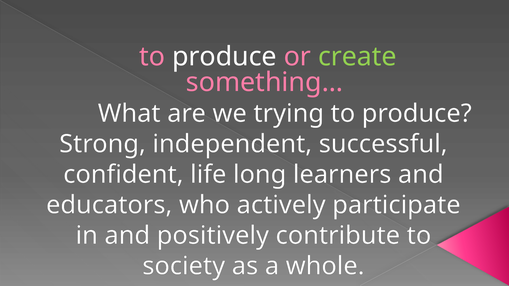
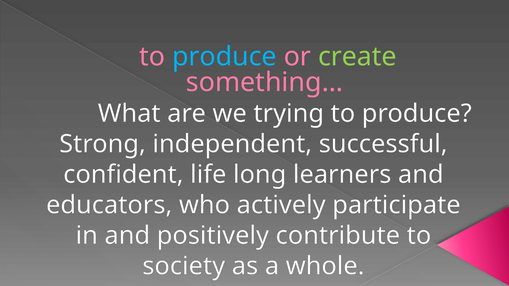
produce at (224, 57) colour: white -> light blue
